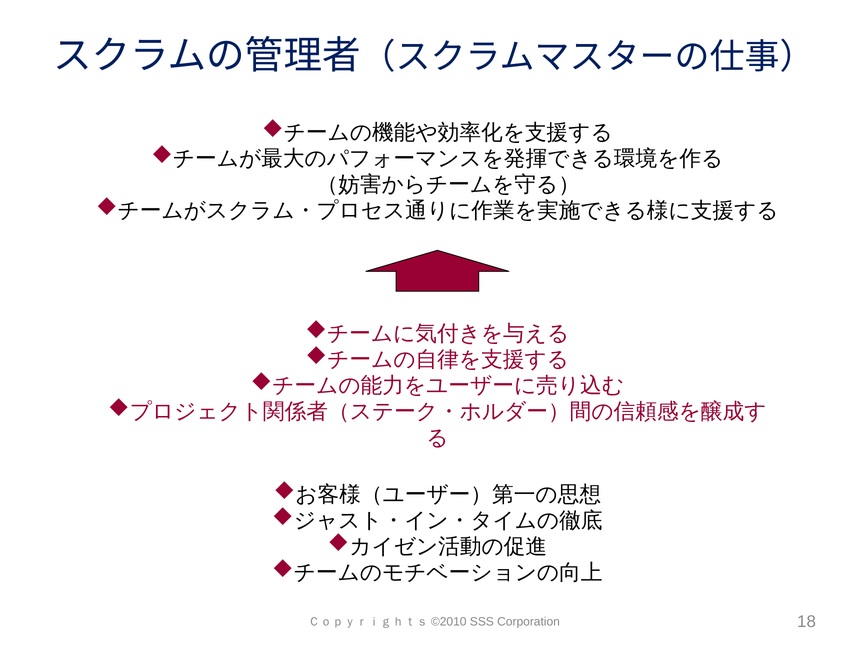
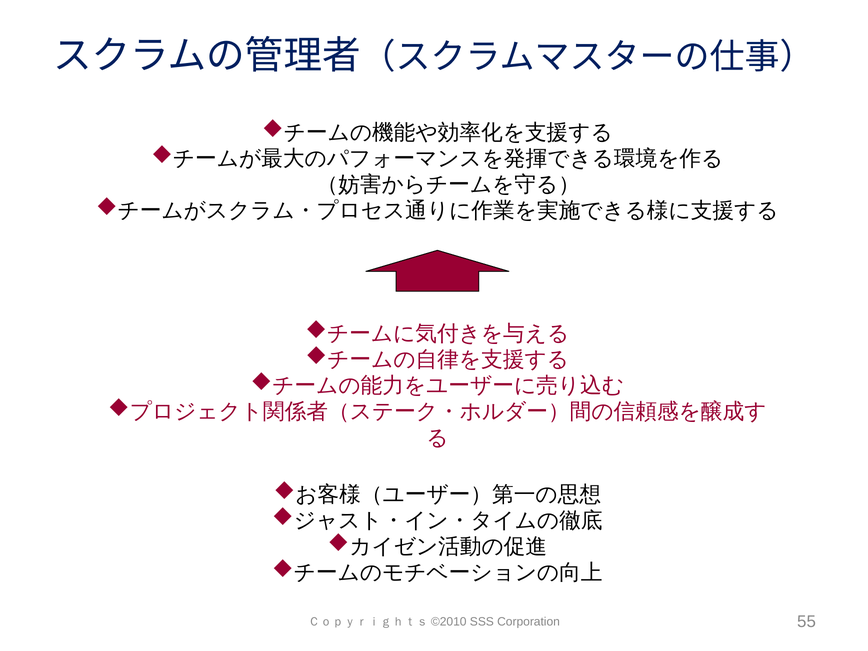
18: 18 -> 55
